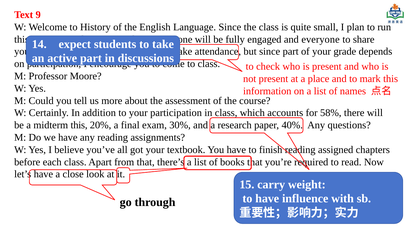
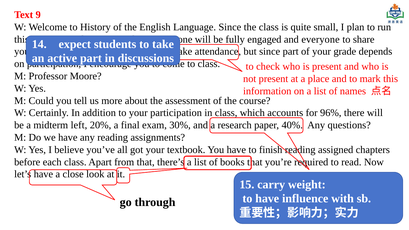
58%: 58% -> 96%
midterm this: this -> left
